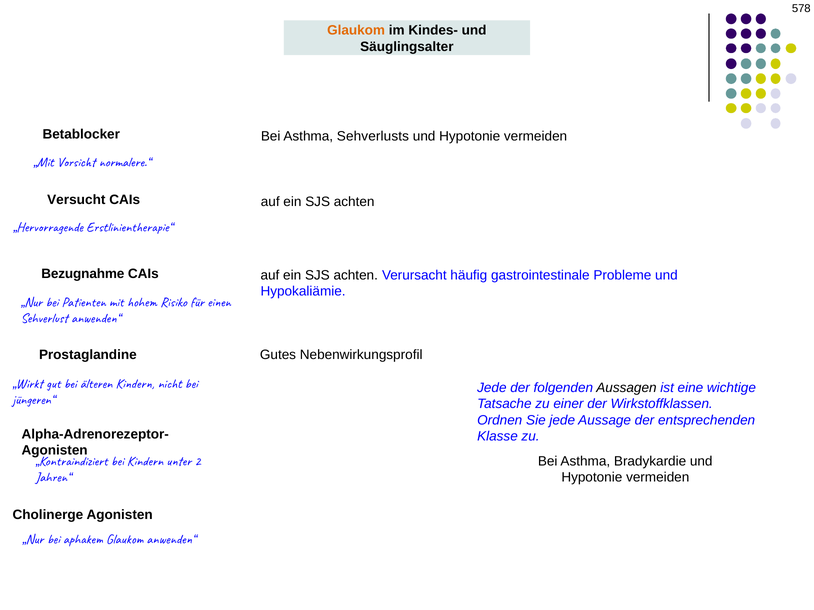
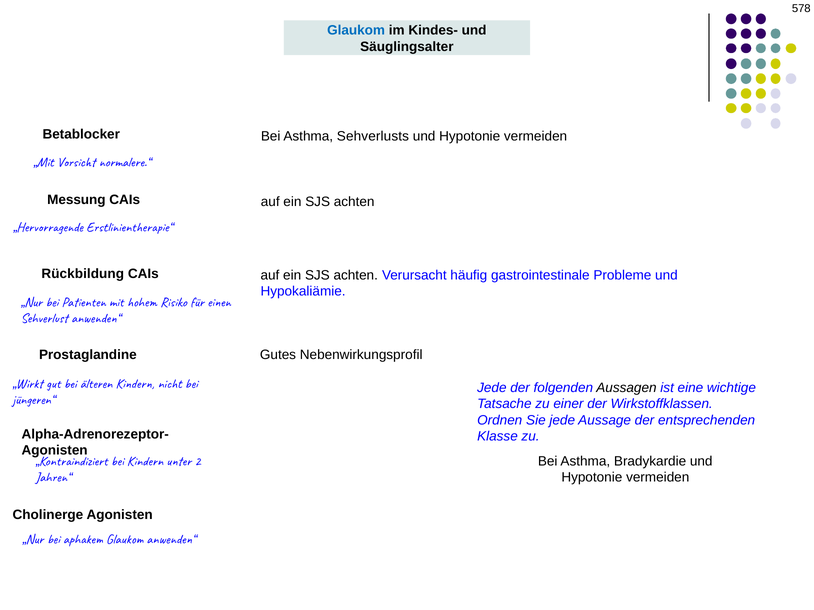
Glaukom at (356, 31) colour: orange -> blue
Versucht: Versucht -> Messung
Bezugnahme: Bezugnahme -> Rückbildung
